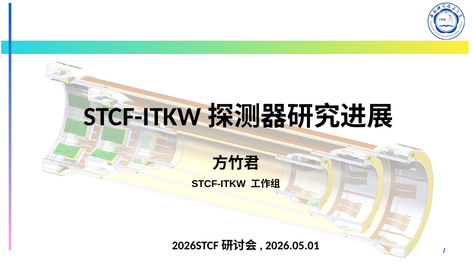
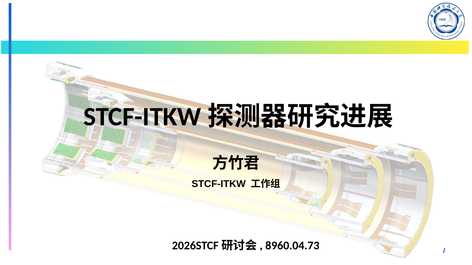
2026.05.01: 2026.05.01 -> 8960.04.73
